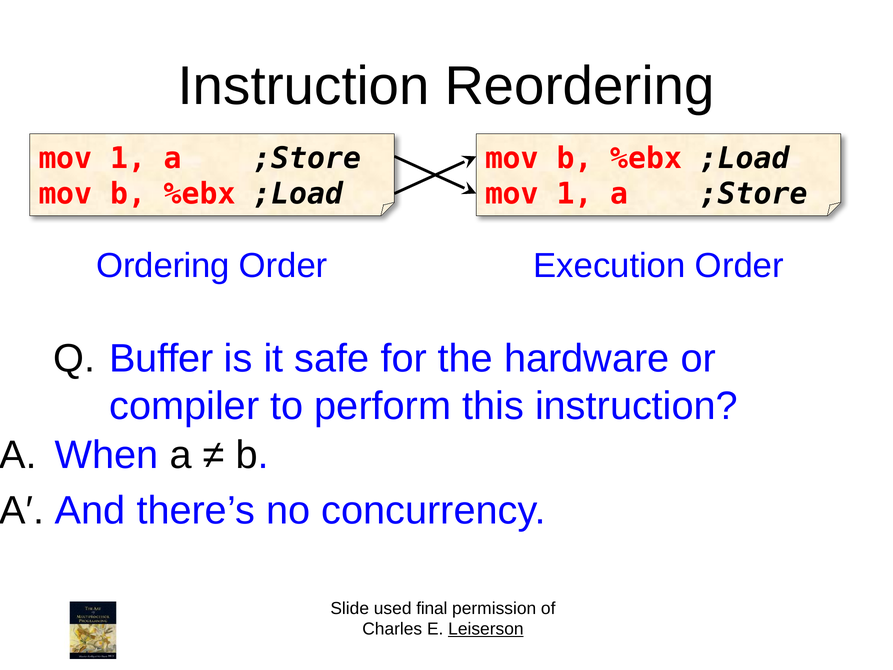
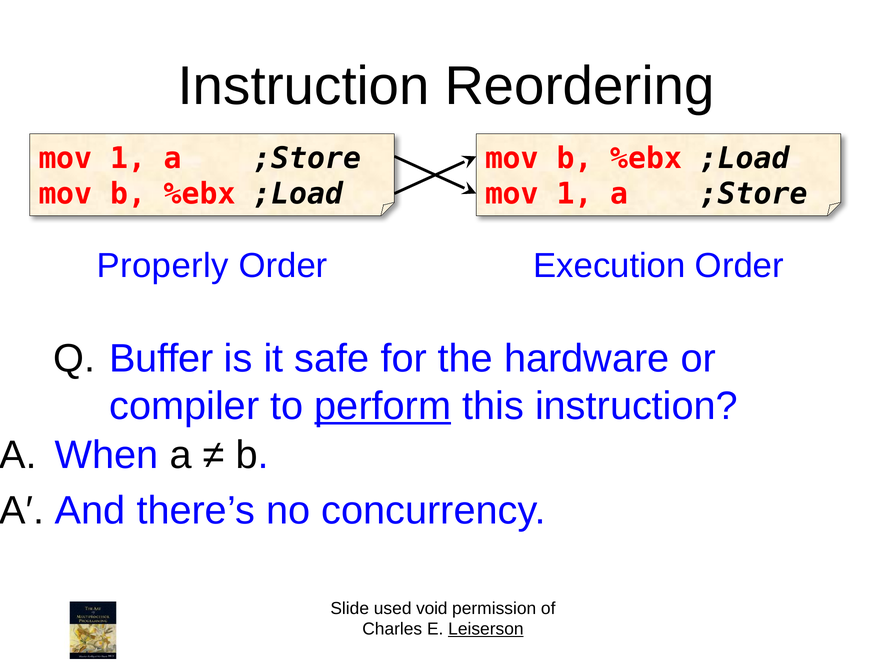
Ordering: Ordering -> Properly
perform underline: none -> present
final: final -> void
